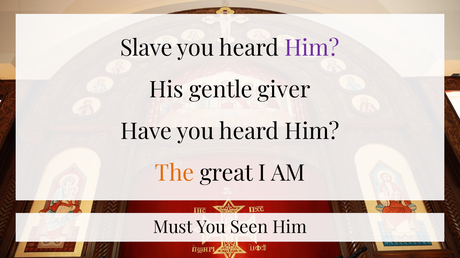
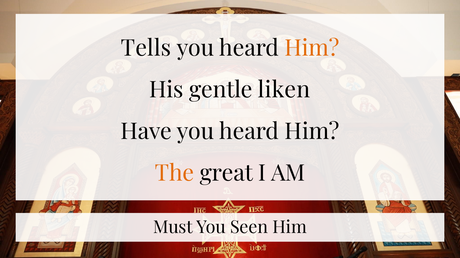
Slave: Slave -> Tells
Him at (312, 48) colour: purple -> orange
giver: giver -> liken
